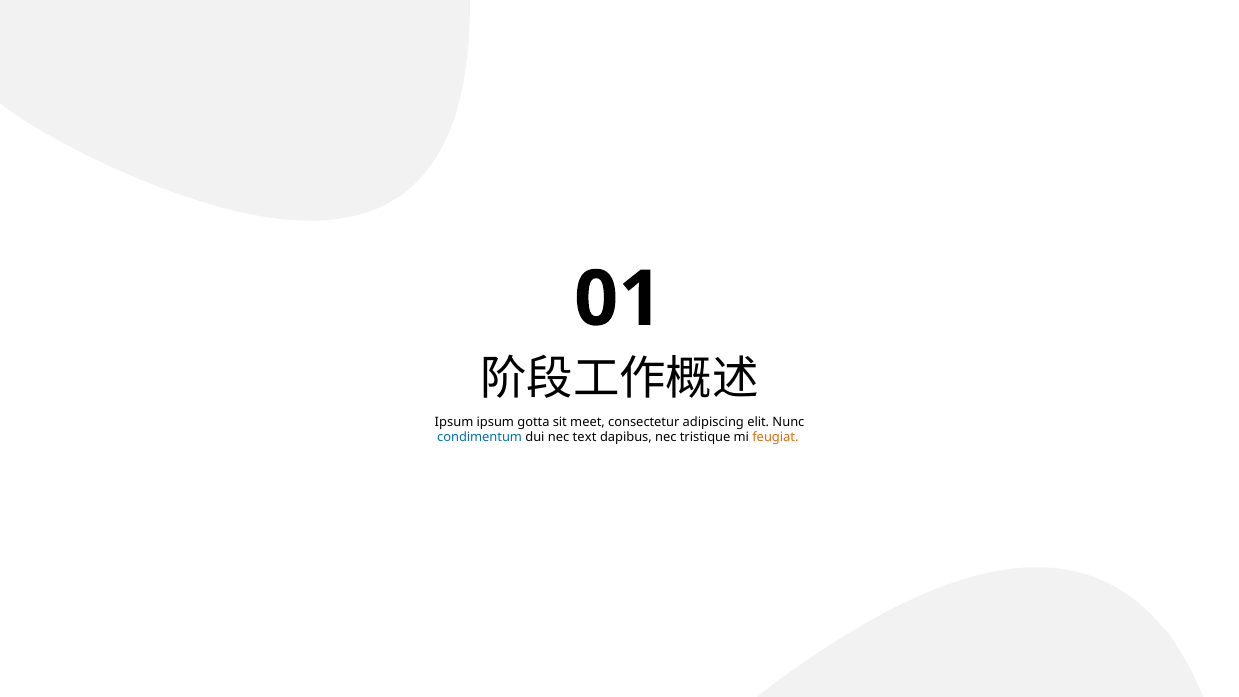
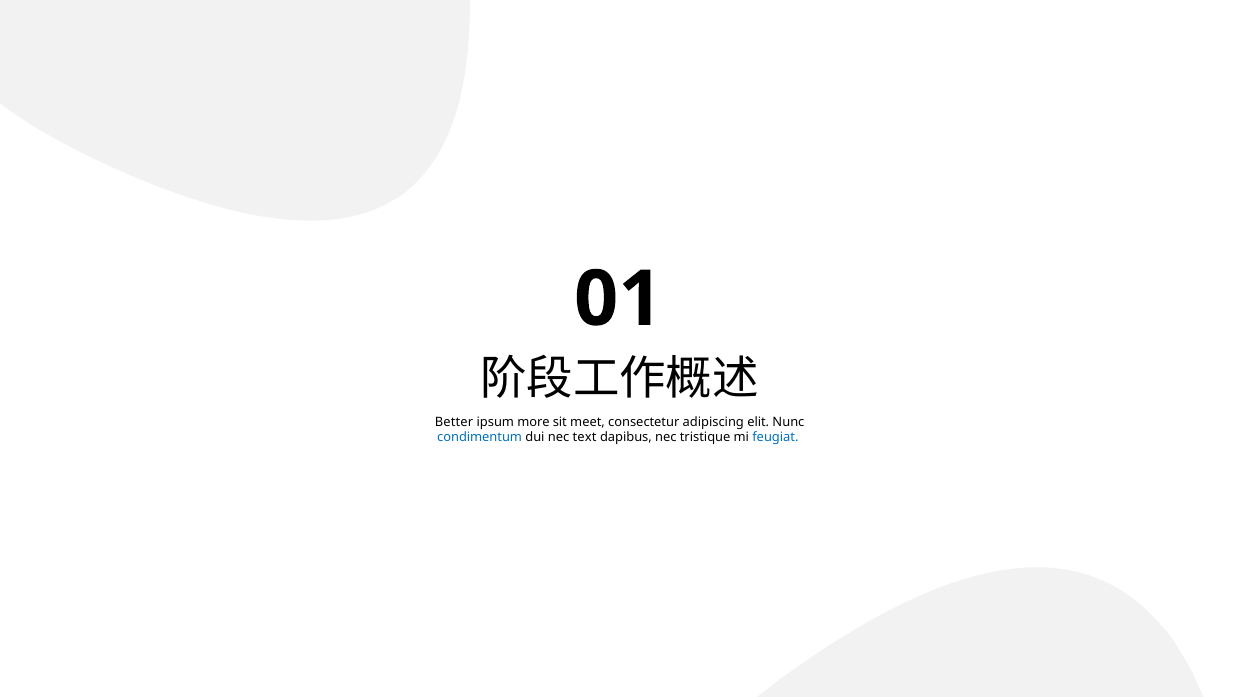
Ipsum at (454, 422): Ipsum -> Better
gotta: gotta -> more
feugiat colour: orange -> blue
